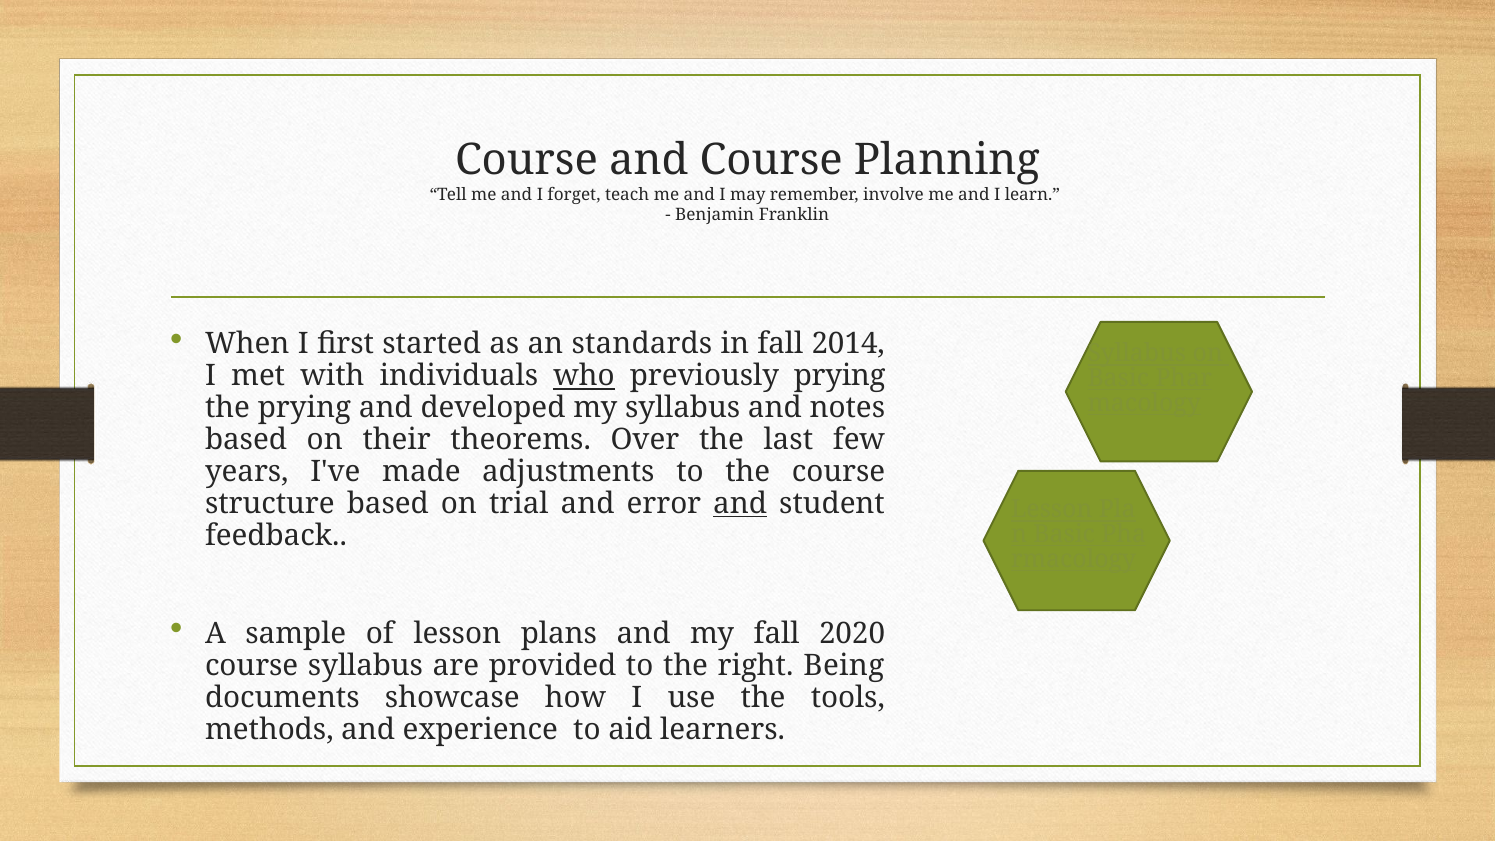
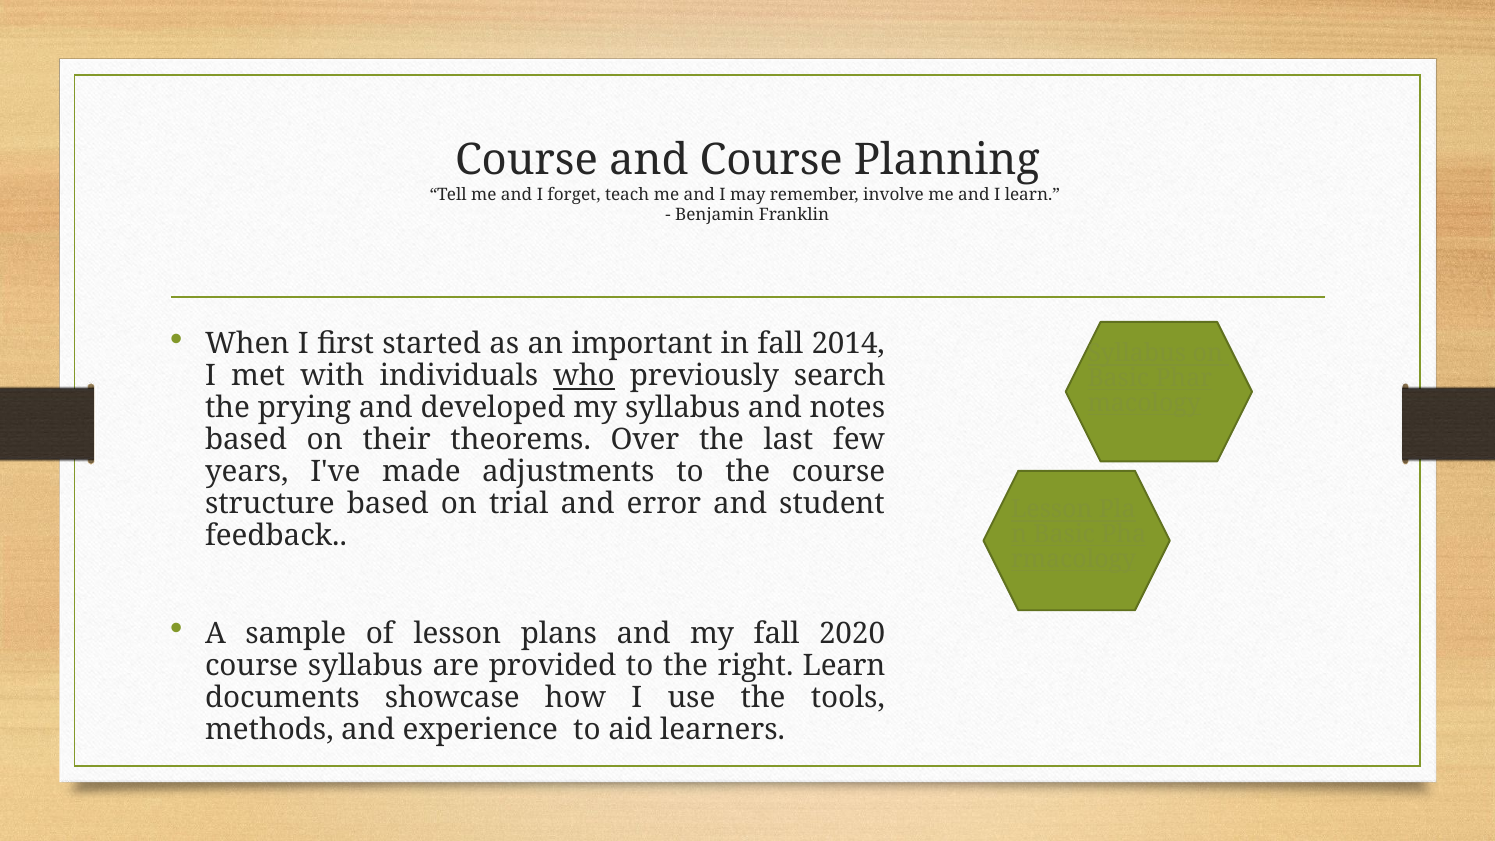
standards: standards -> important
previously prying: prying -> search
and at (740, 504) underline: present -> none
right Being: Being -> Learn
